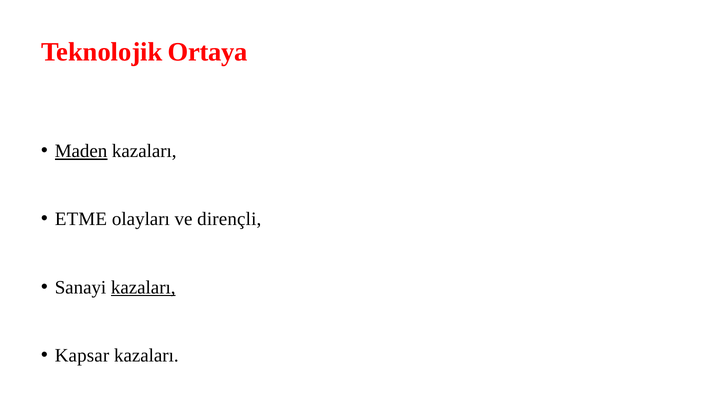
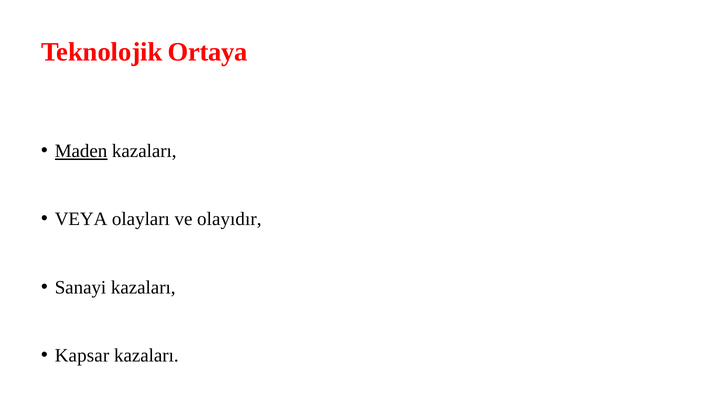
ETME: ETME -> VEYA
dirençli: dirençli -> olayıdır
kazaları at (143, 288) underline: present -> none
